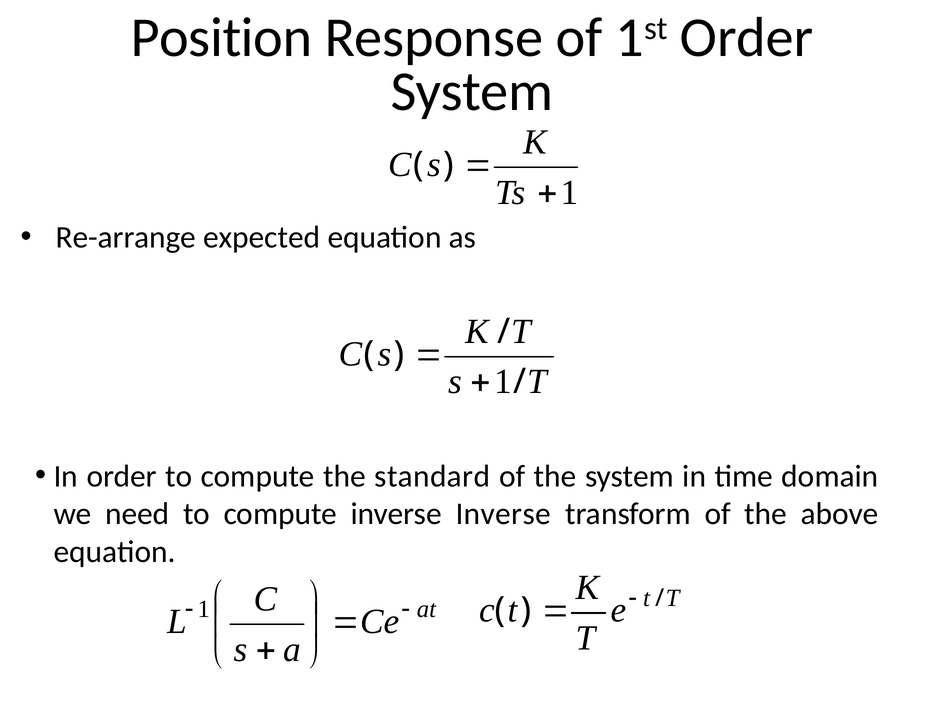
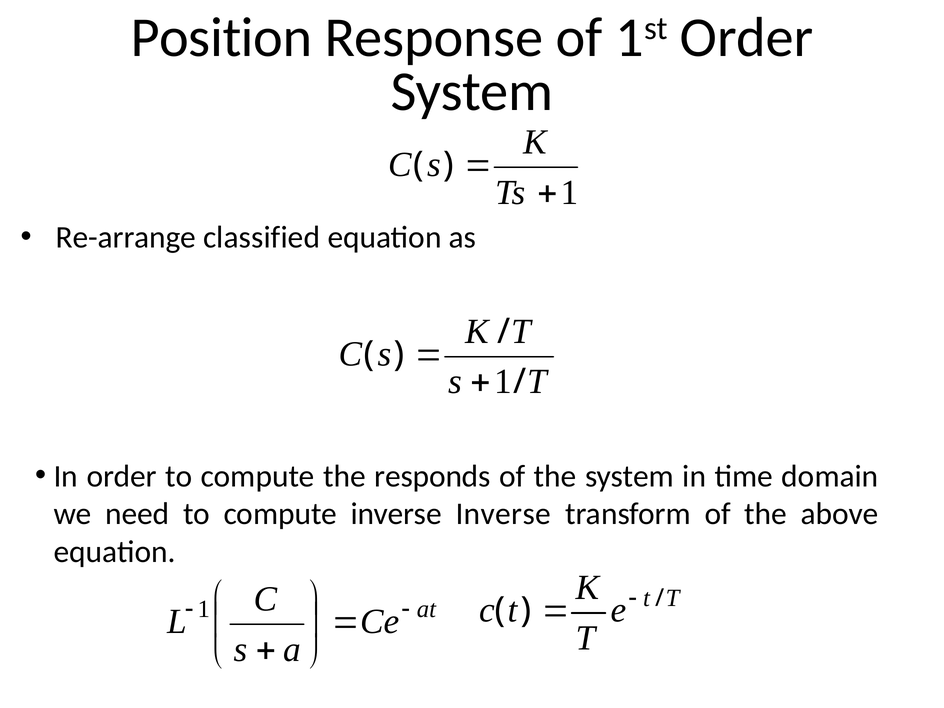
expected: expected -> classified
standard: standard -> responds
